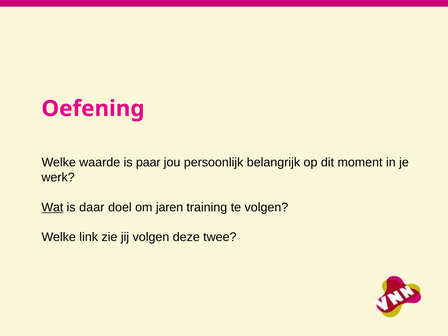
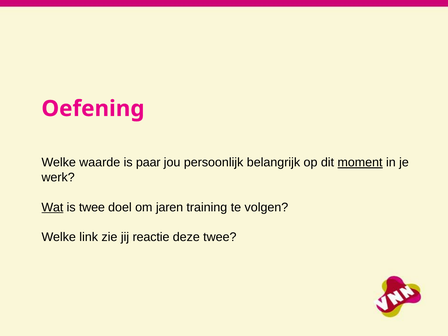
moment underline: none -> present
is daar: daar -> twee
jij volgen: volgen -> reactie
